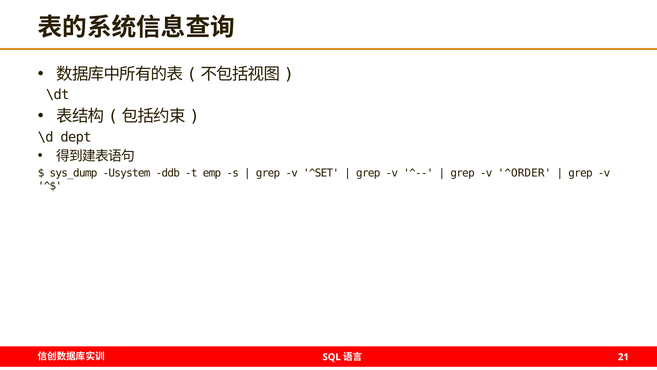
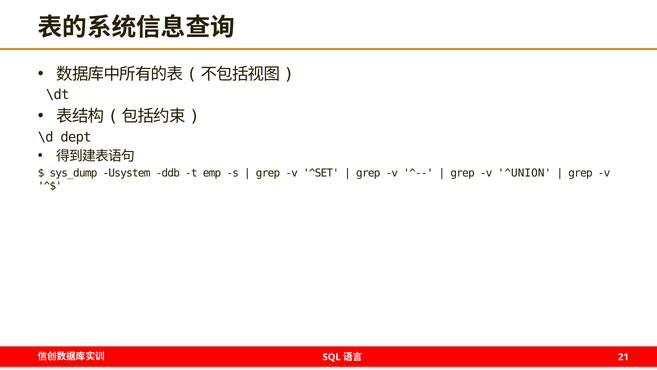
^ORDER: ^ORDER -> ^UNION
